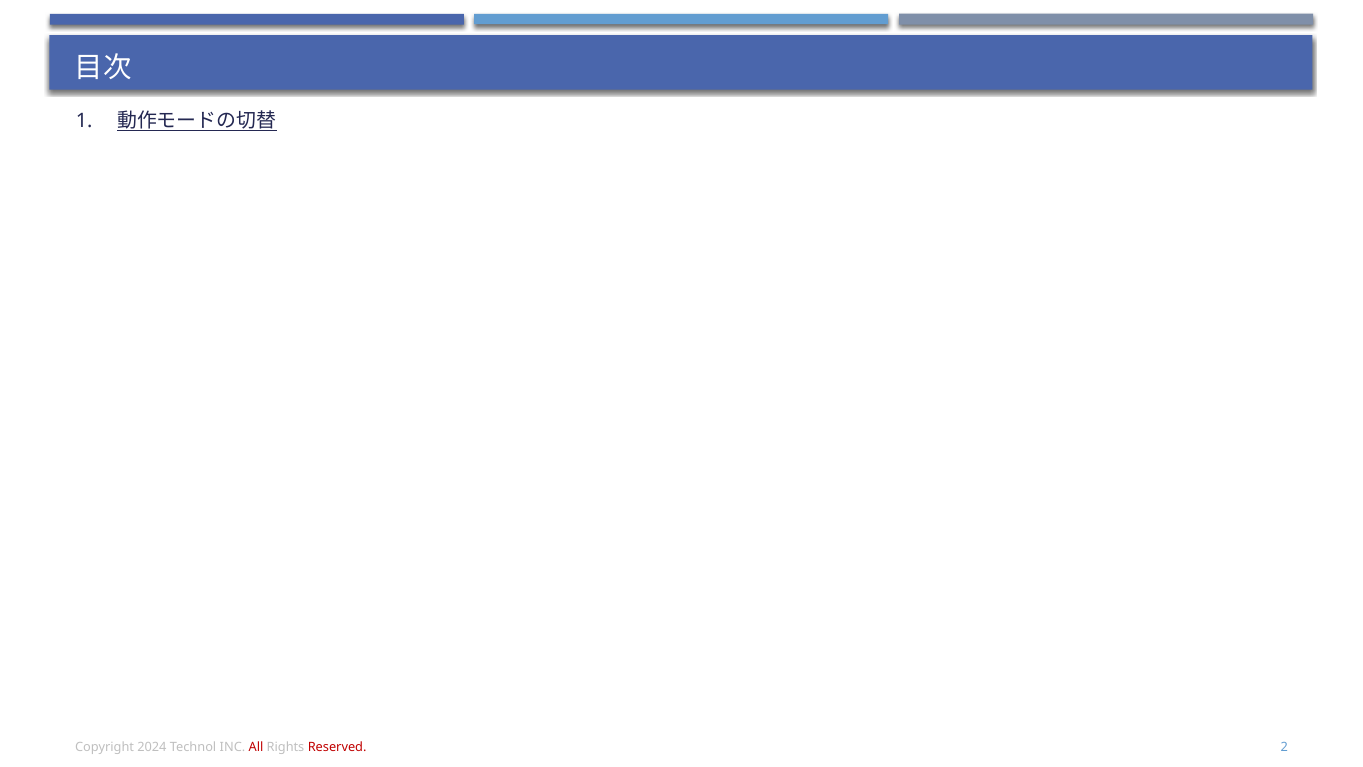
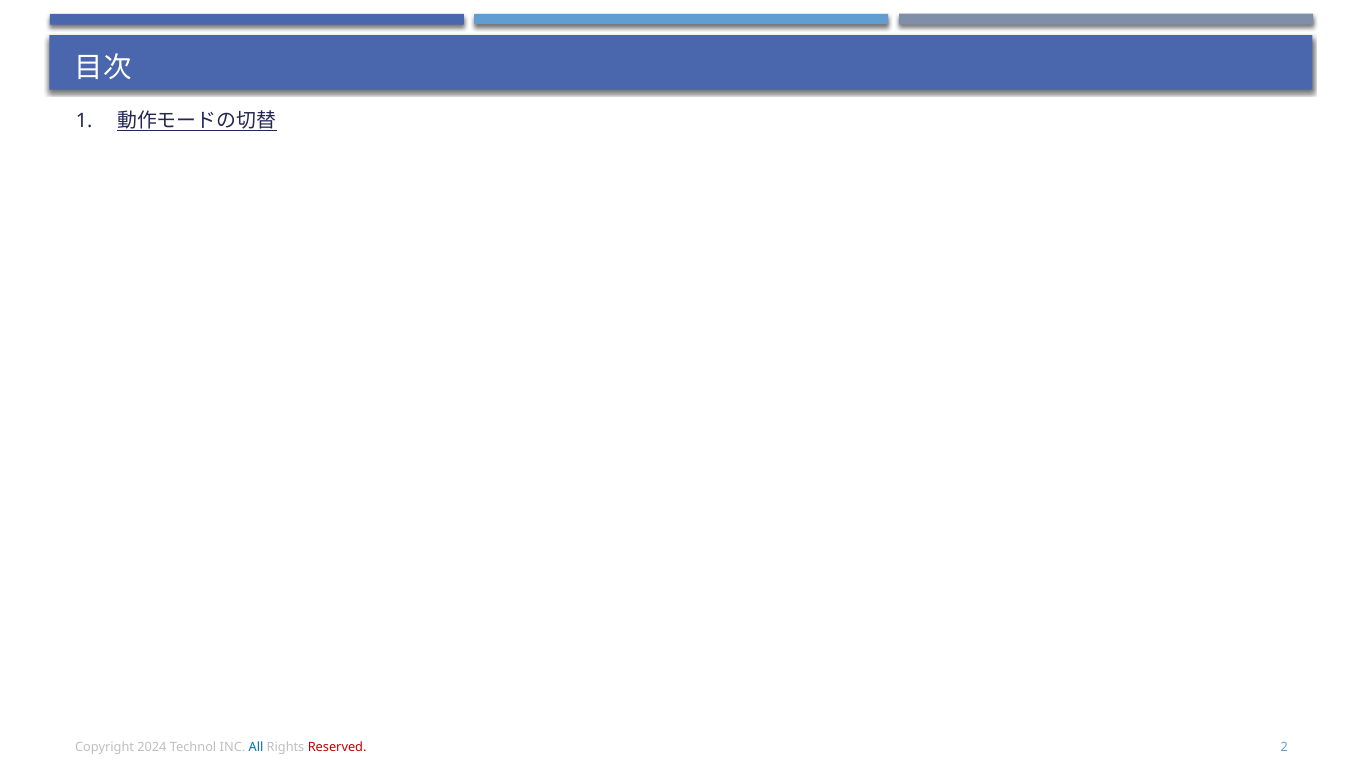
All colour: red -> blue
